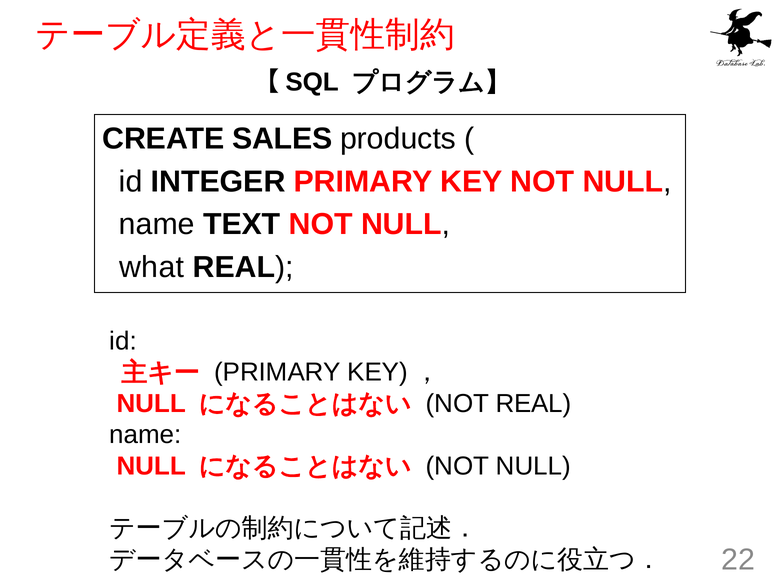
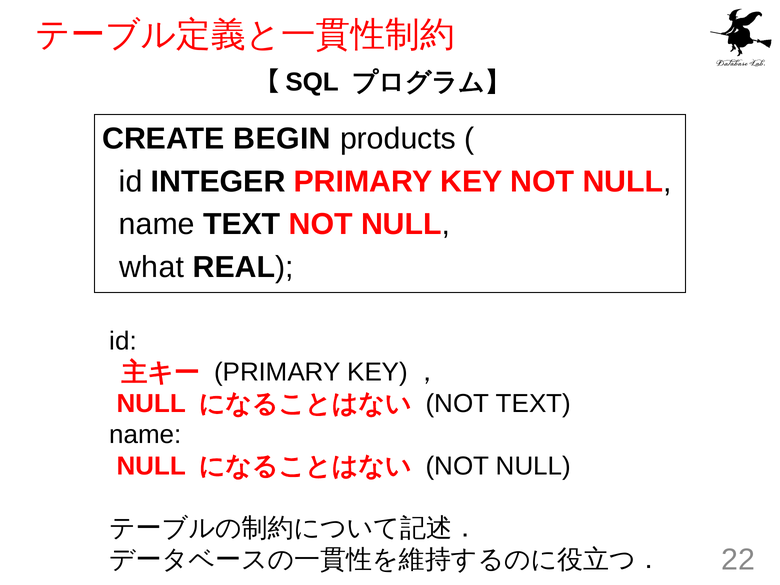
SALES: SALES -> BEGIN
NOT REAL: REAL -> TEXT
